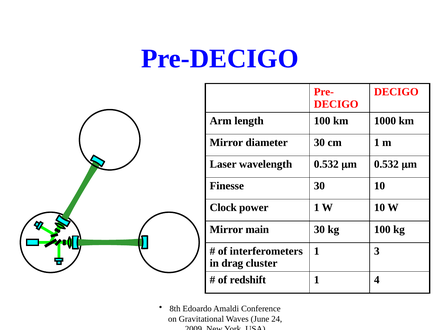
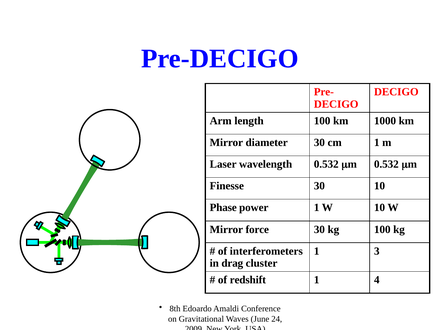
Clock: Clock -> Phase
main: main -> force
